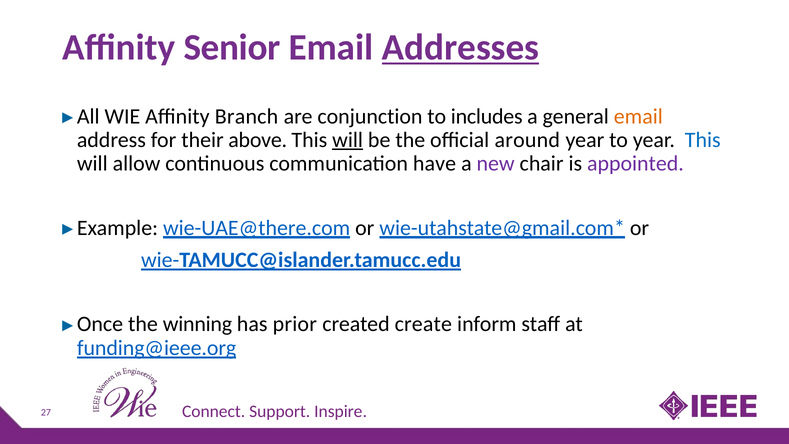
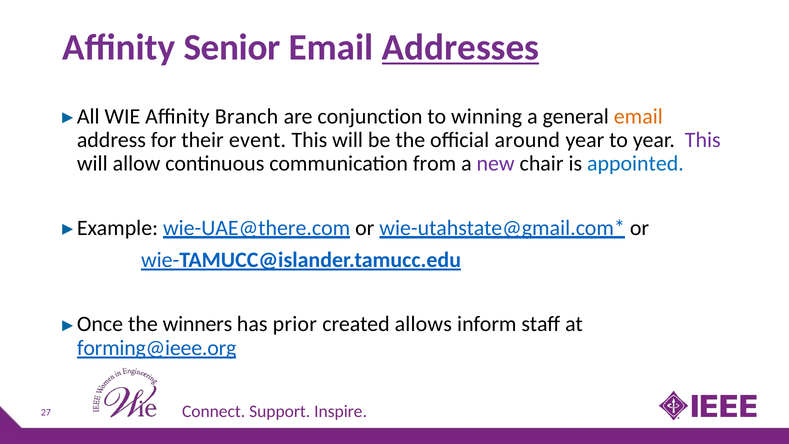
includes: includes -> winning
above: above -> event
will at (348, 140) underline: present -> none
This at (703, 140) colour: blue -> purple
have: have -> from
appointed colour: purple -> blue
winning: winning -> winners
create: create -> allows
funding@ieee.org: funding@ieee.org -> forming@ieee.org
